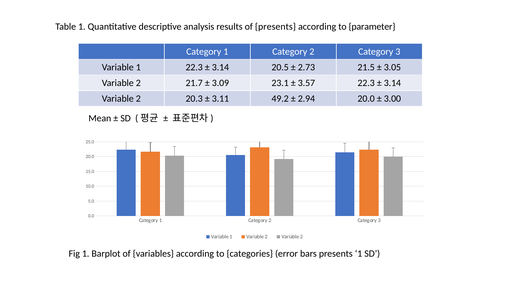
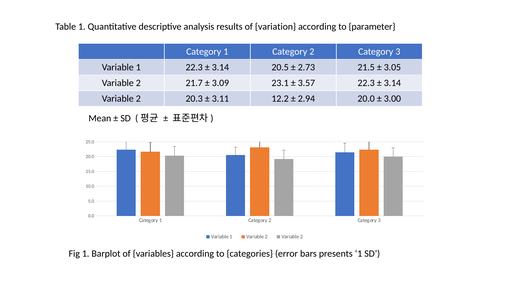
of presents: presents -> variation
49.2: 49.2 -> 12.2
